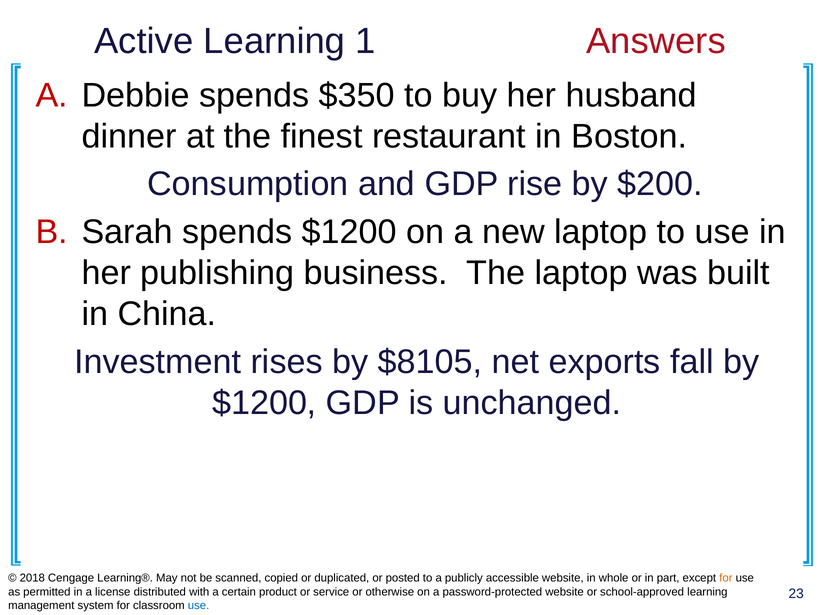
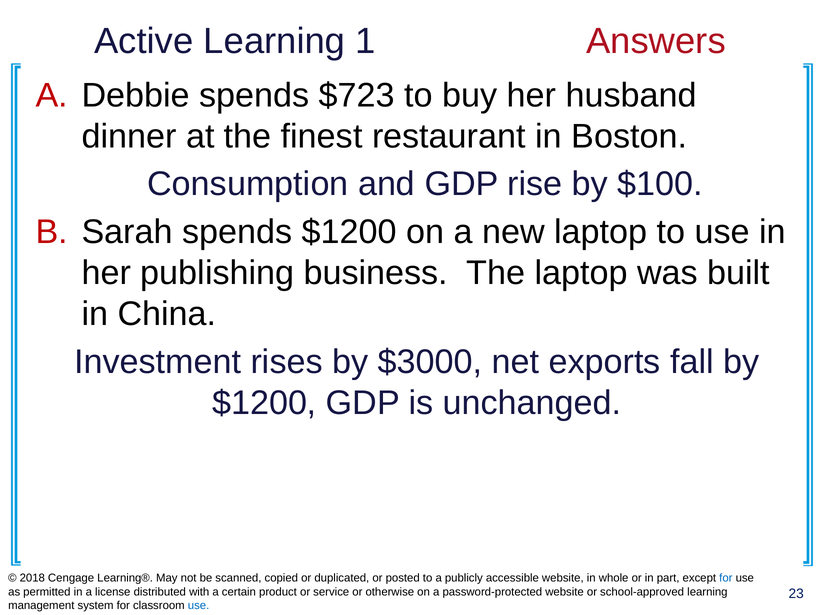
$350: $350 -> $723
$200: $200 -> $100
$8105: $8105 -> $3000
for at (726, 578) colour: orange -> blue
